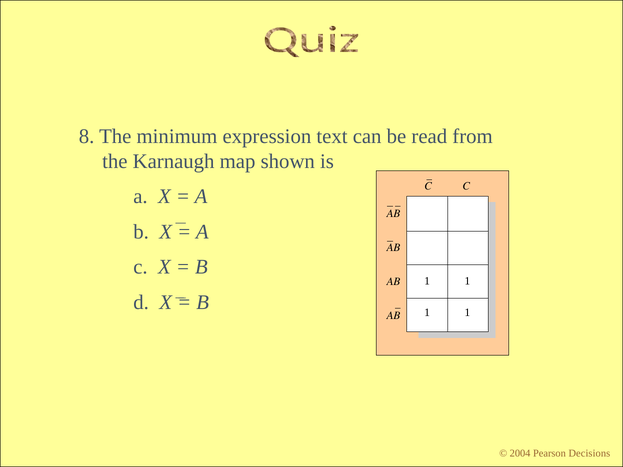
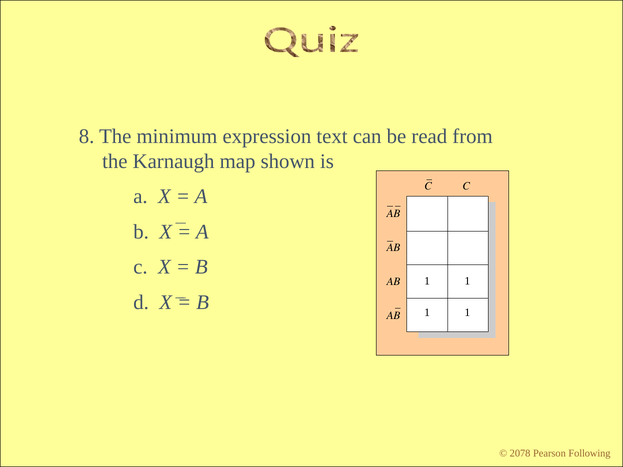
2004: 2004 -> 2078
Decisions: Decisions -> Following
